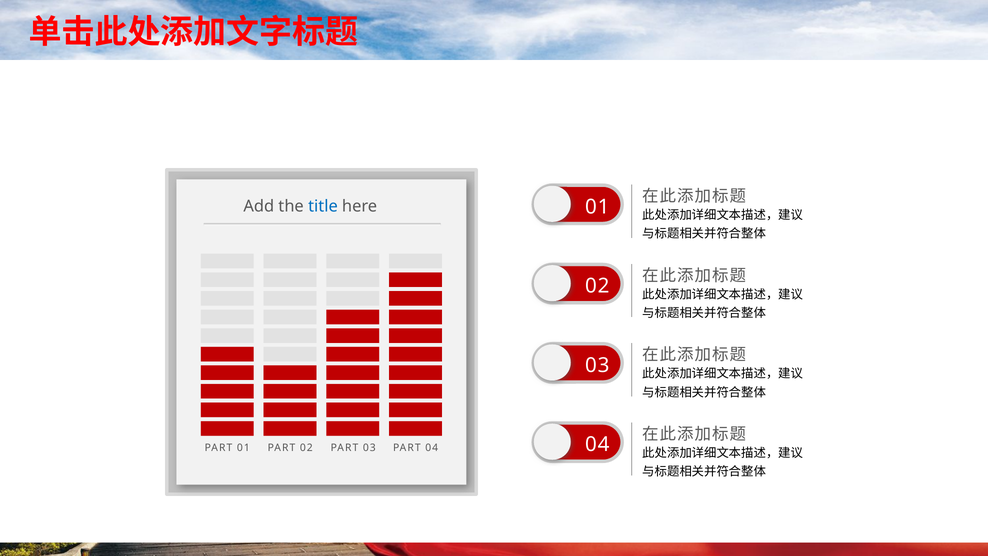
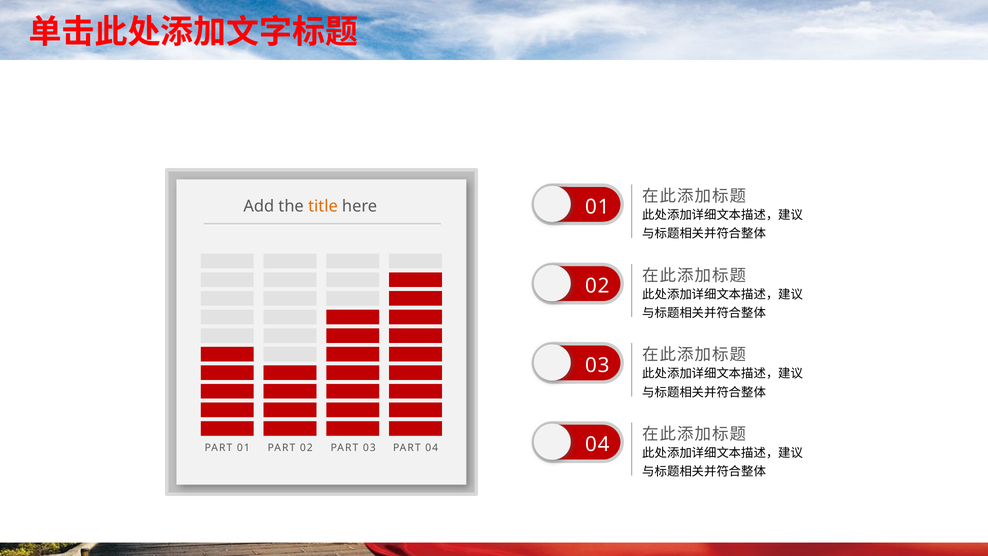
title colour: blue -> orange
